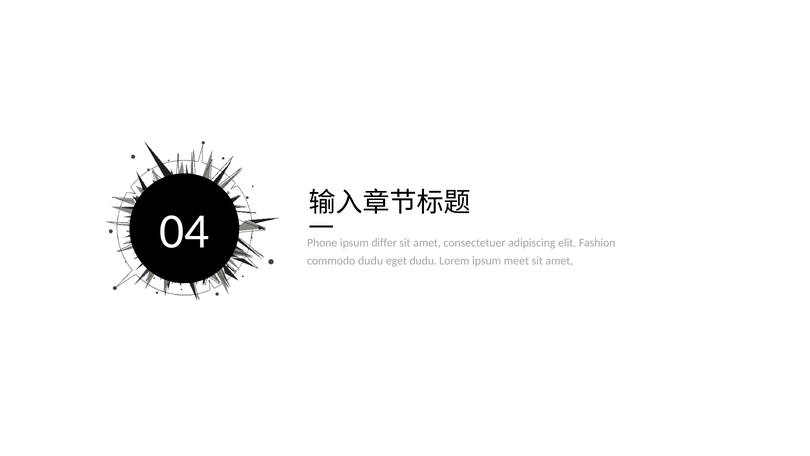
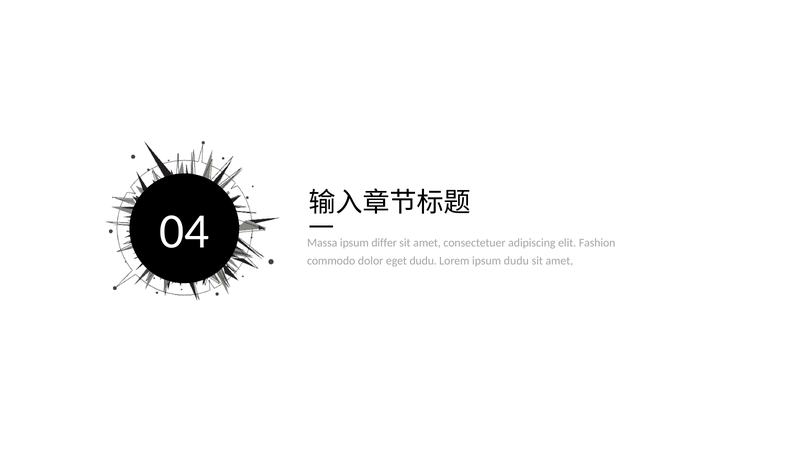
Phone: Phone -> Massa
commodo dudu: dudu -> dolor
ipsum meet: meet -> dudu
